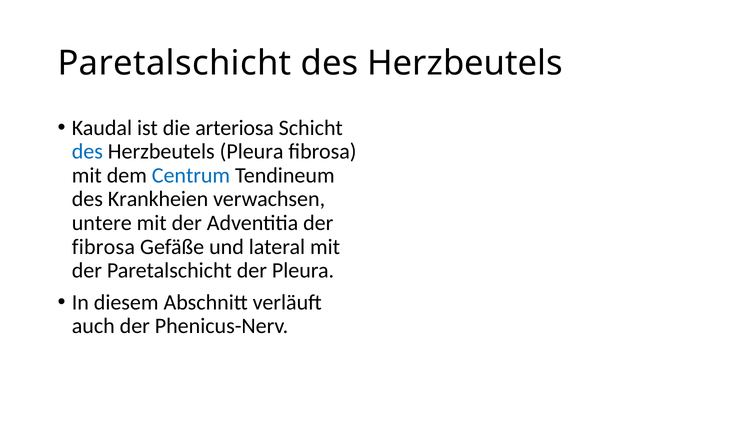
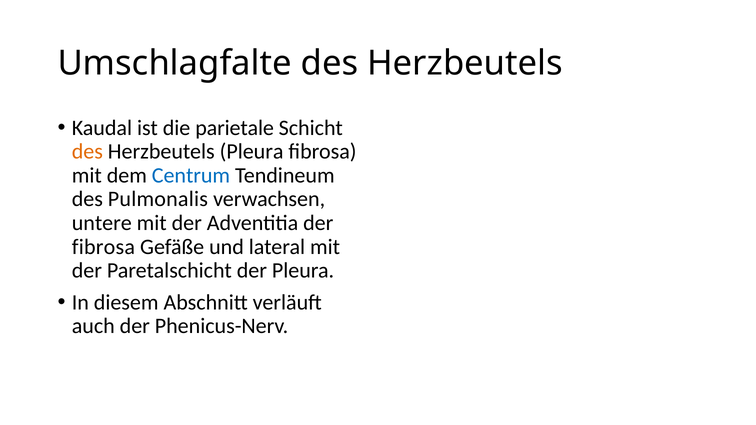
Paretalschicht at (175, 64): Paretalschicht -> Umschlagfalte
arteriosa: arteriosa -> parietale
des at (87, 152) colour: blue -> orange
Krankheien: Krankheien -> Pulmonalis
